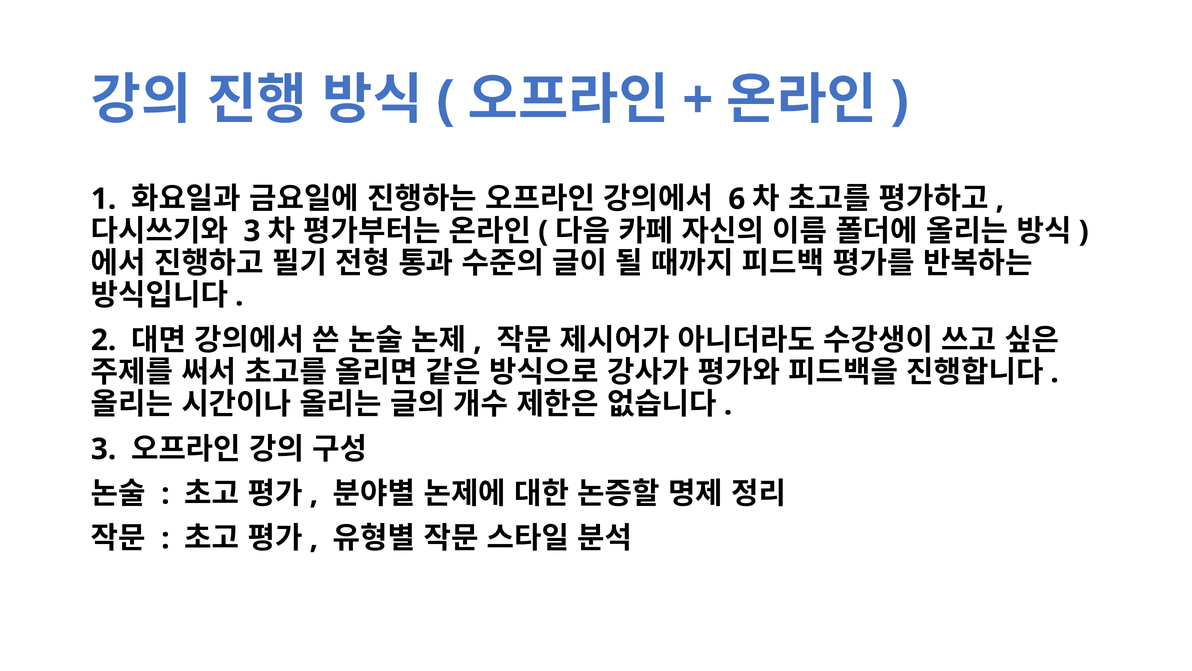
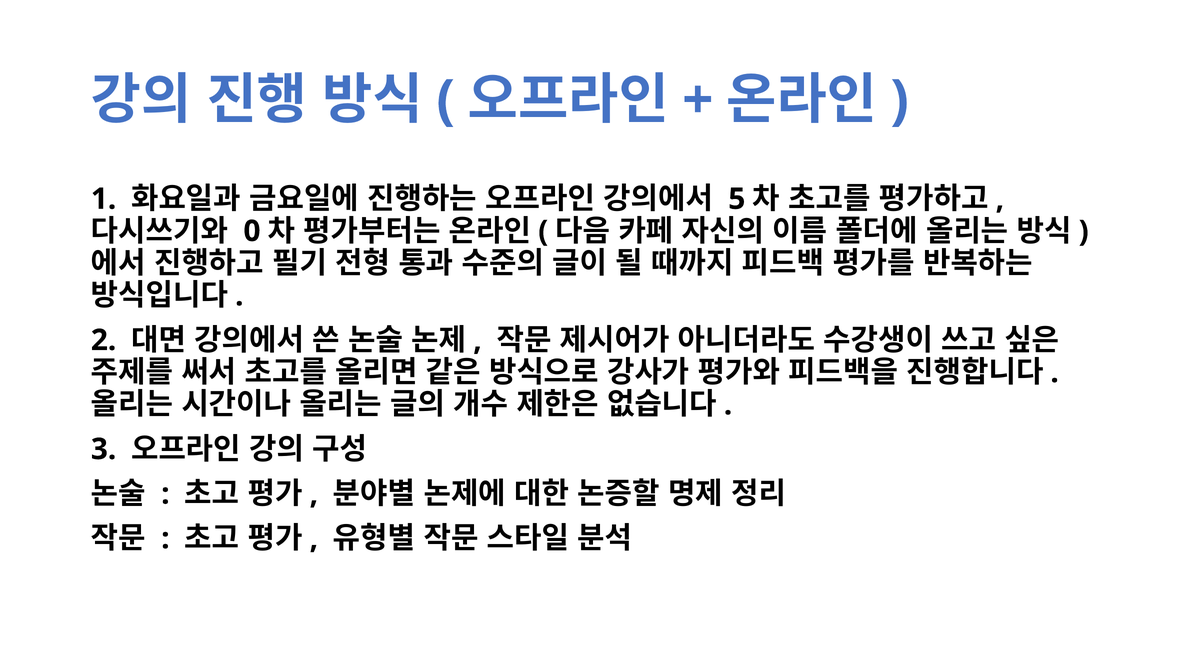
6: 6 -> 5
3 at (252, 231): 3 -> 0
